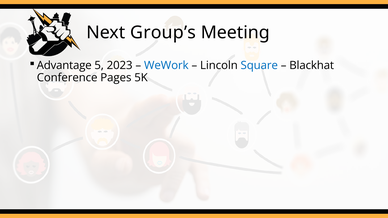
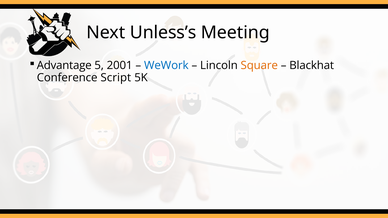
Group’s: Group’s -> Unless’s
2023: 2023 -> 2001
Square colour: blue -> orange
Pages: Pages -> Script
